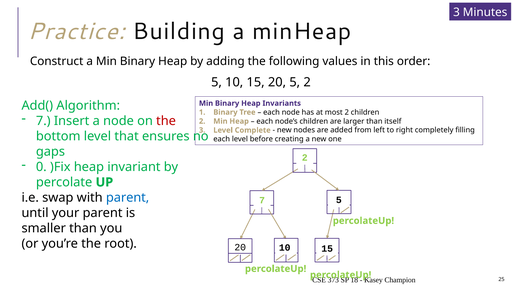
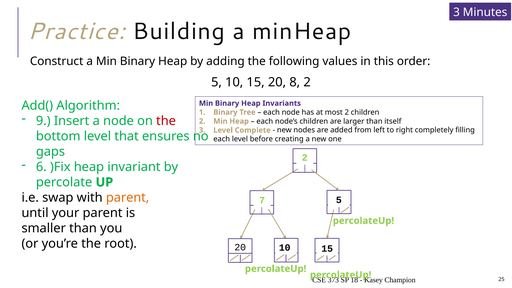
20 5: 5 -> 8
7 at (43, 121): 7 -> 9
0: 0 -> 6
parent at (128, 198) colour: blue -> orange
